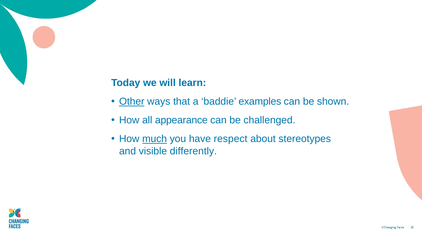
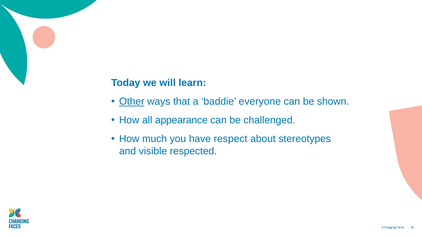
examples: examples -> everyone
much underline: present -> none
differently: differently -> respected
